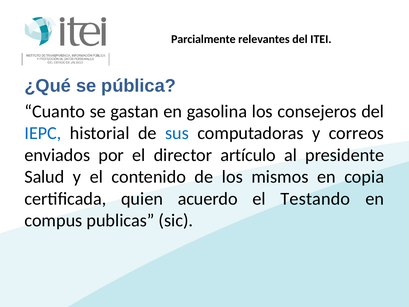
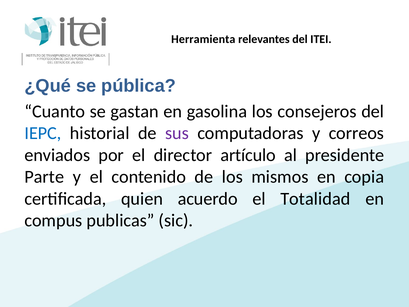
Parcialmente: Parcialmente -> Herramienta
sus colour: blue -> purple
Salud: Salud -> Parte
Testando: Testando -> Totalidad
